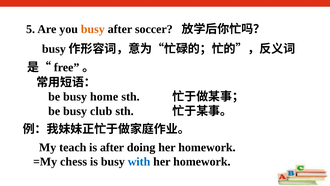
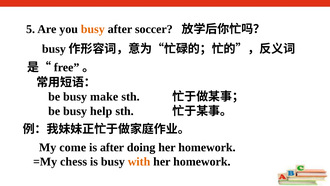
home: home -> make
club: club -> help
teach: teach -> come
with colour: blue -> orange
